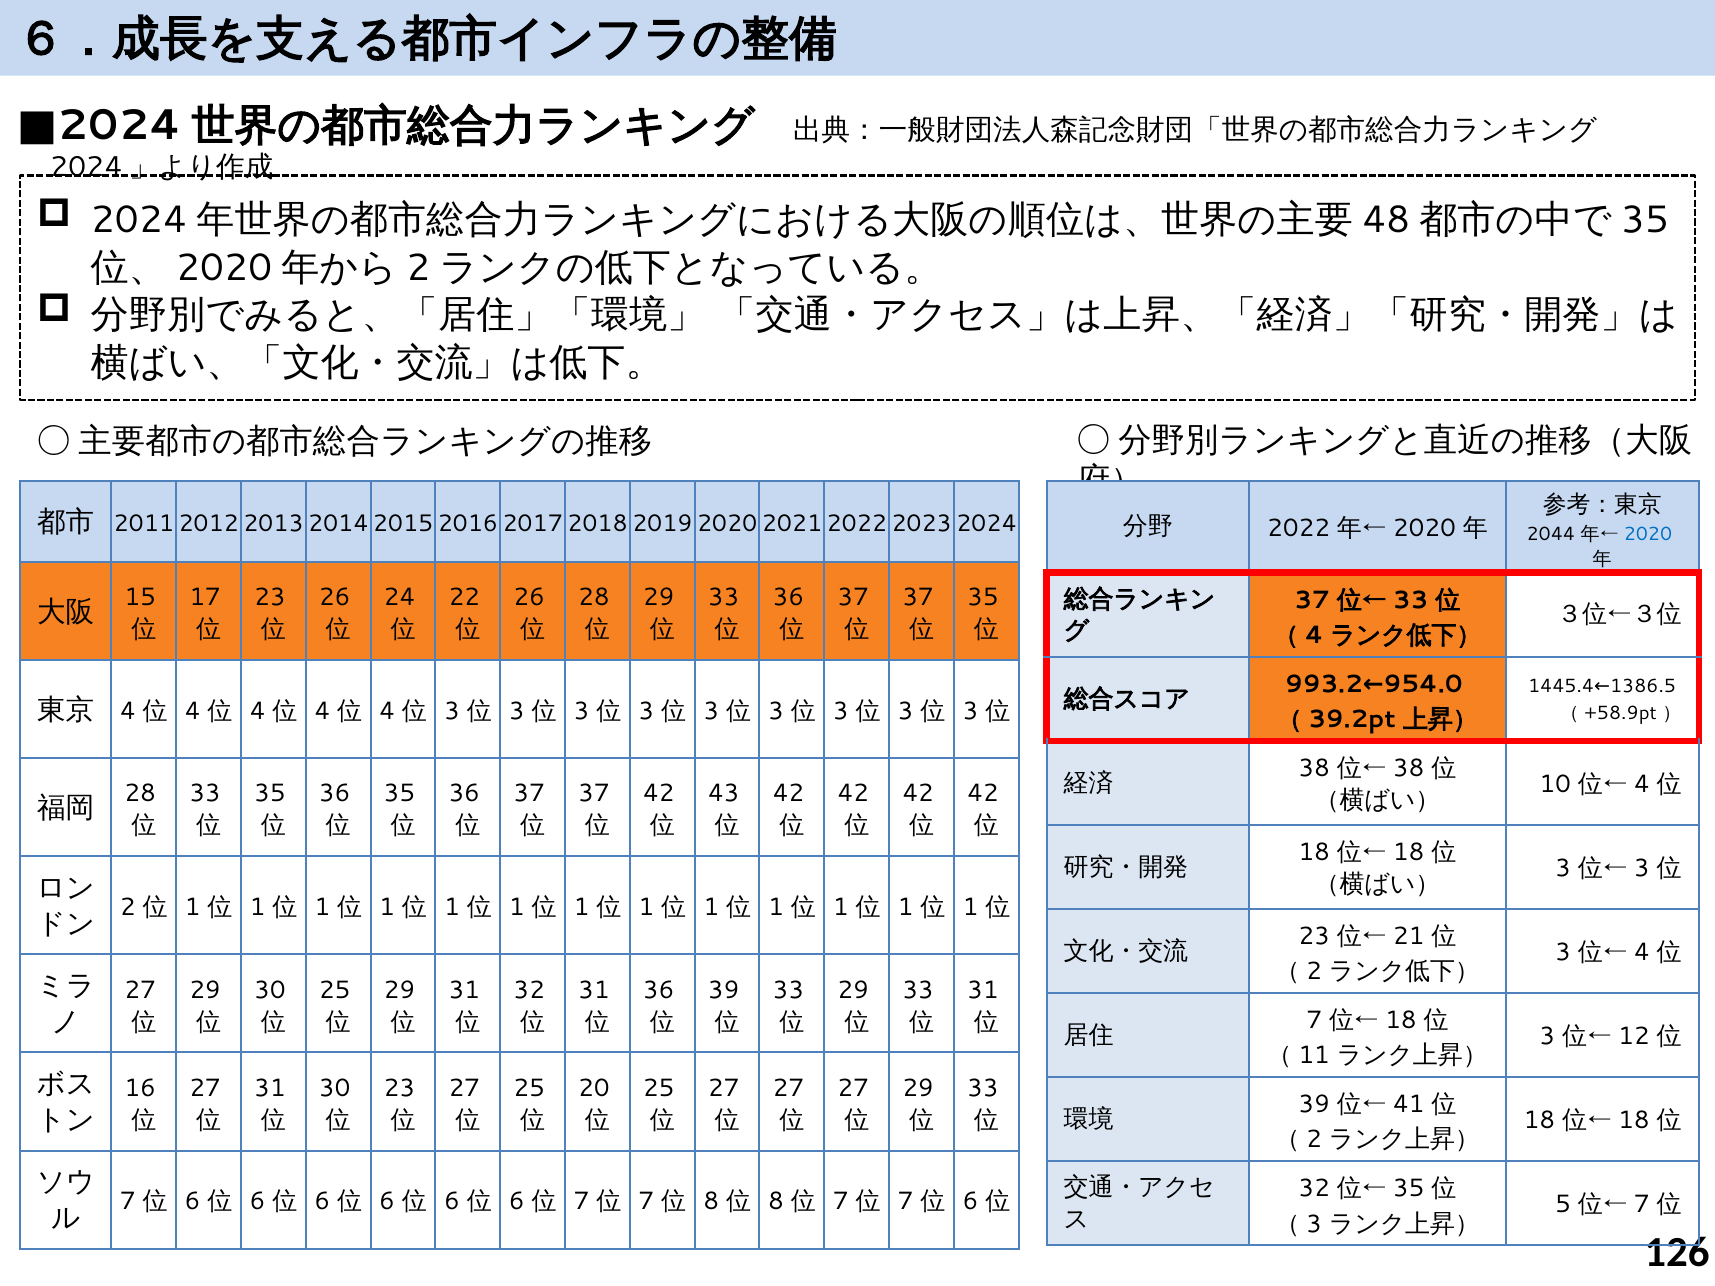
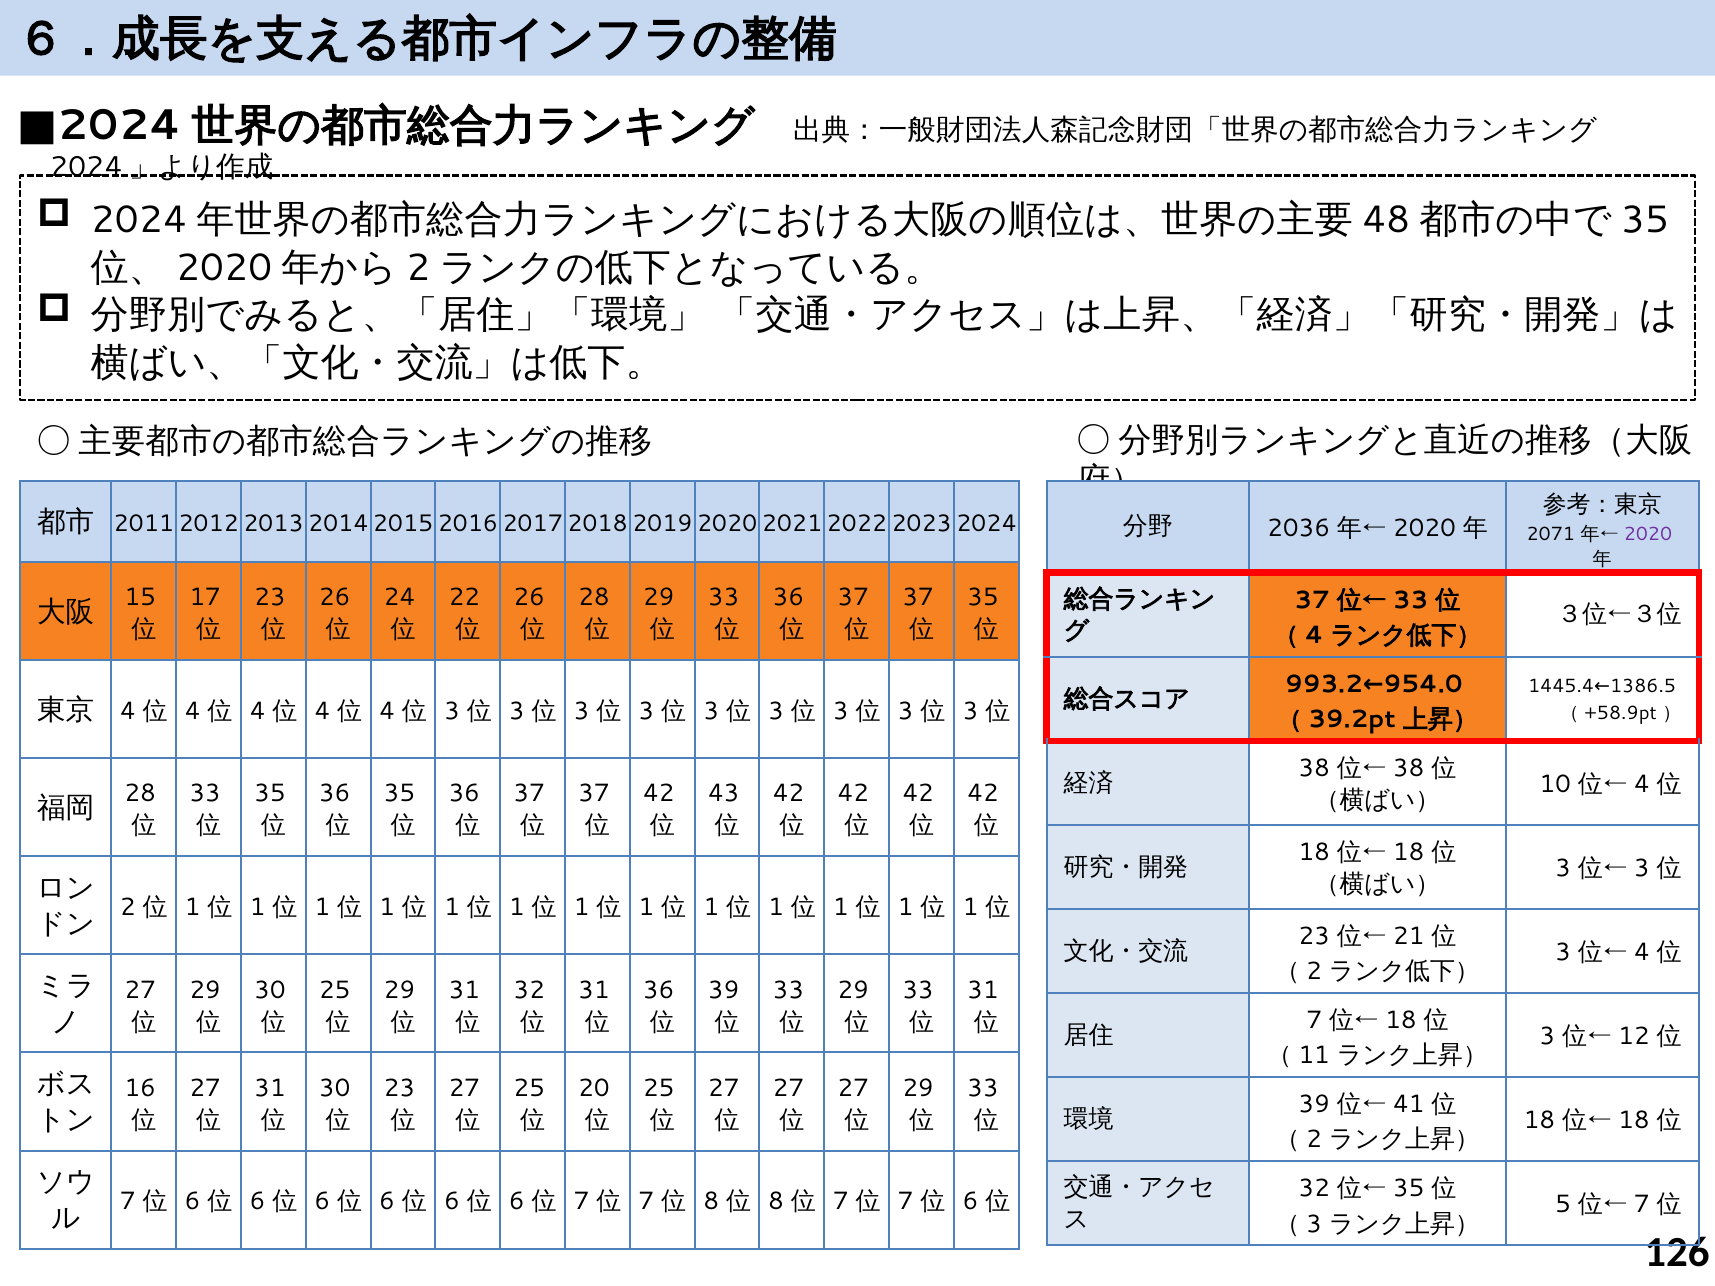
2022: 2022 -> 2036
2044: 2044 -> 2071
2020 colour: blue -> purple
